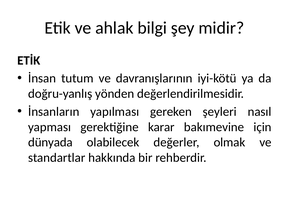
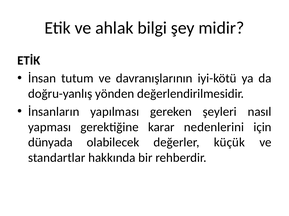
bakımevine: bakımevine -> nedenlerini
olmak: olmak -> küçük
